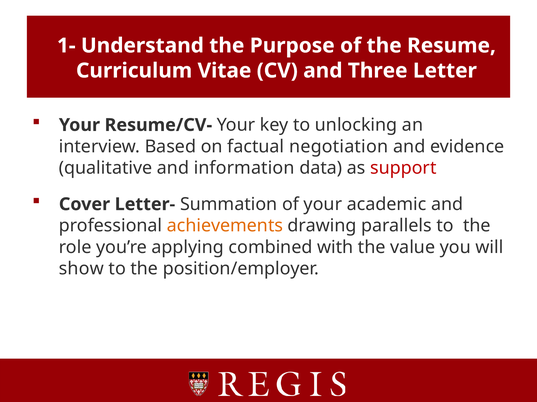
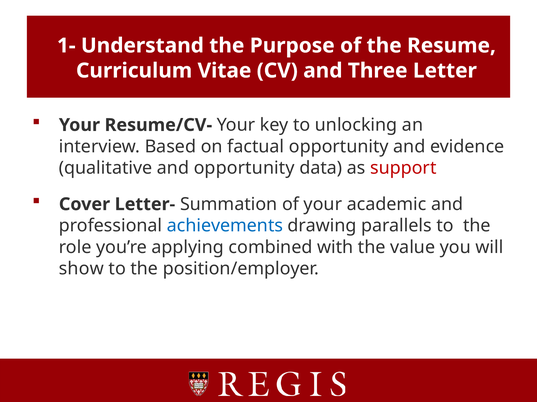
factual negotiation: negotiation -> opportunity
and information: information -> opportunity
achievements colour: orange -> blue
